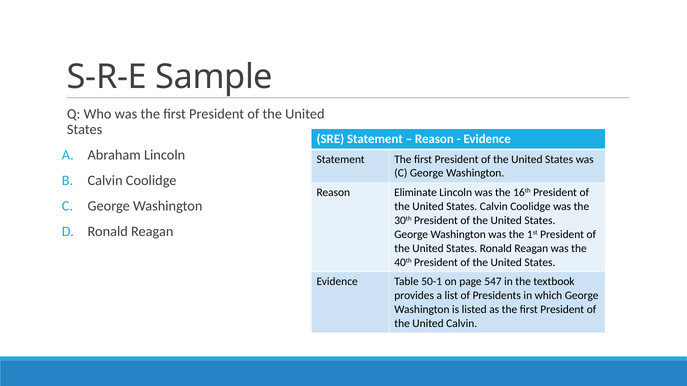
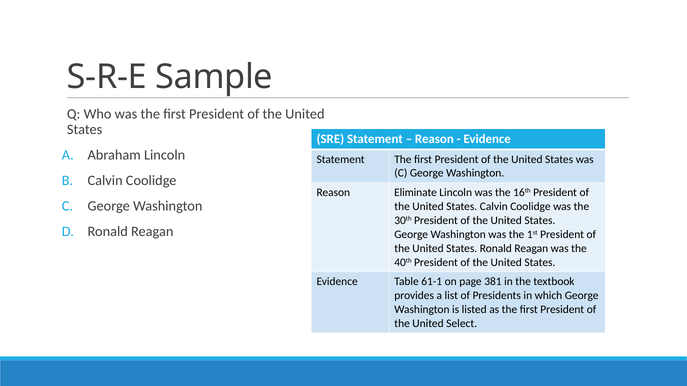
50-1: 50-1 -> 61-1
547: 547 -> 381
United Calvin: Calvin -> Select
